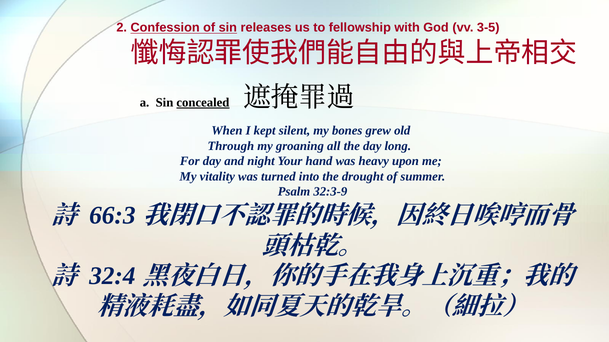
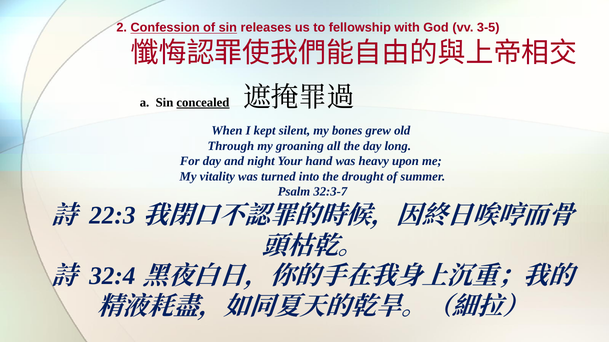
32:3-9: 32:3-9 -> 32:3-7
66:3: 66:3 -> 22:3
